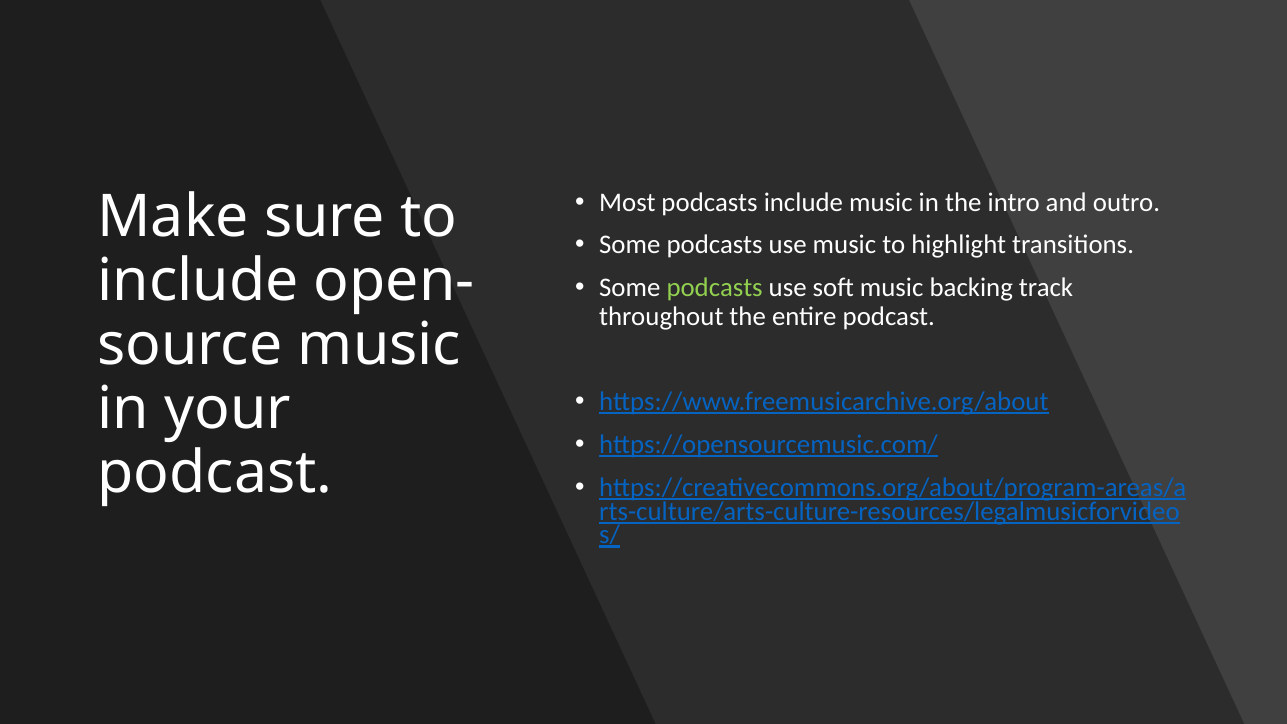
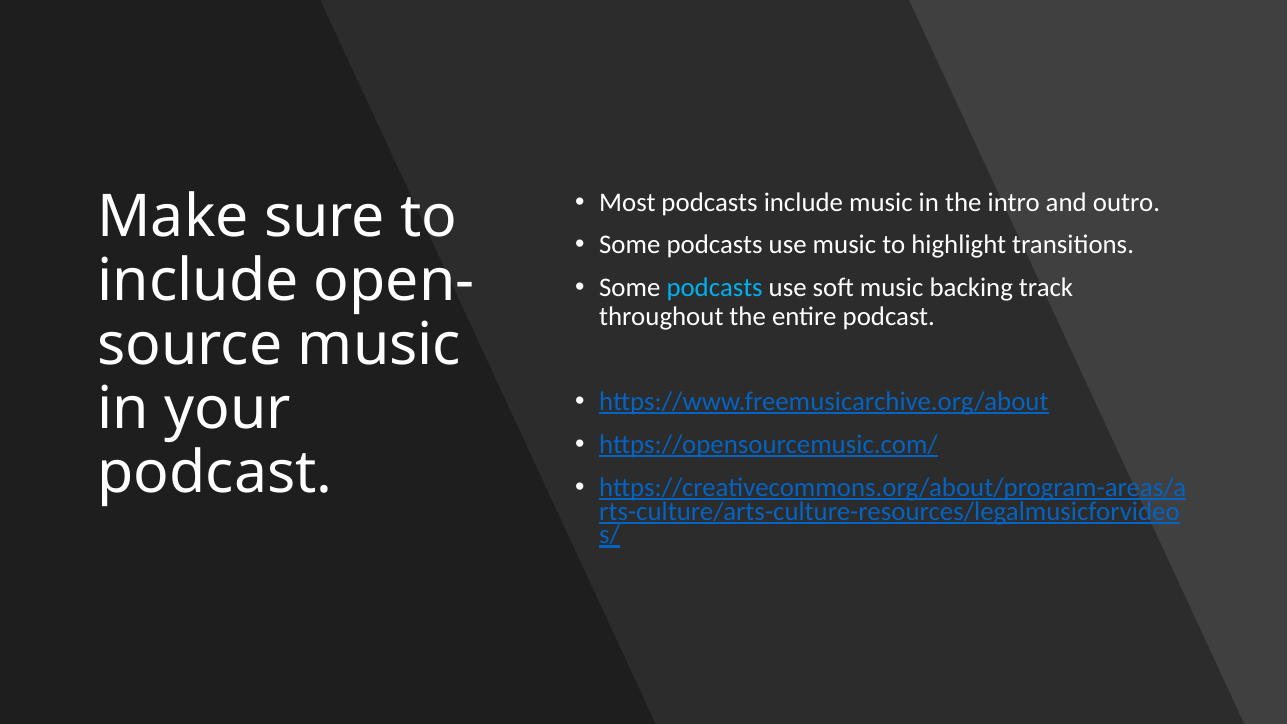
podcasts at (715, 287) colour: light green -> light blue
